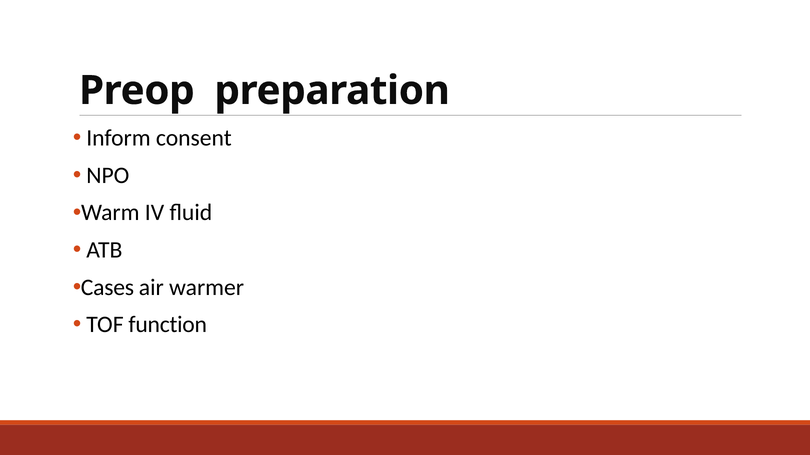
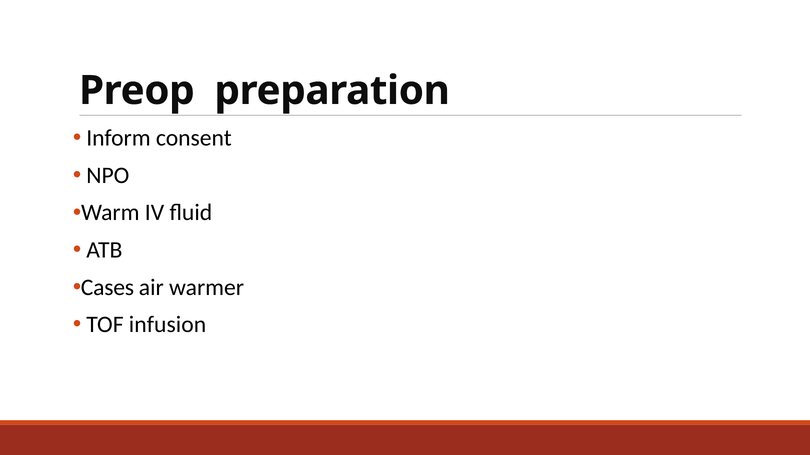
function: function -> infusion
